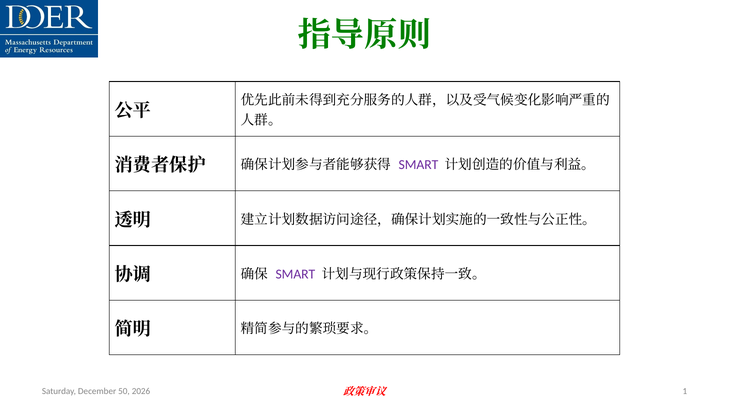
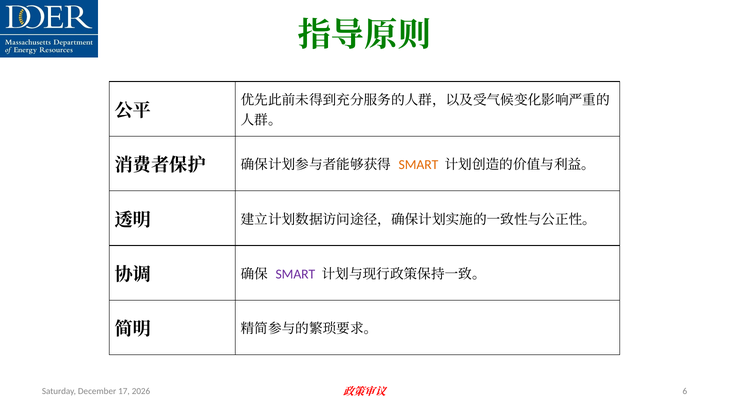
SMART at (418, 165) colour: purple -> orange
50: 50 -> 17
1: 1 -> 6
